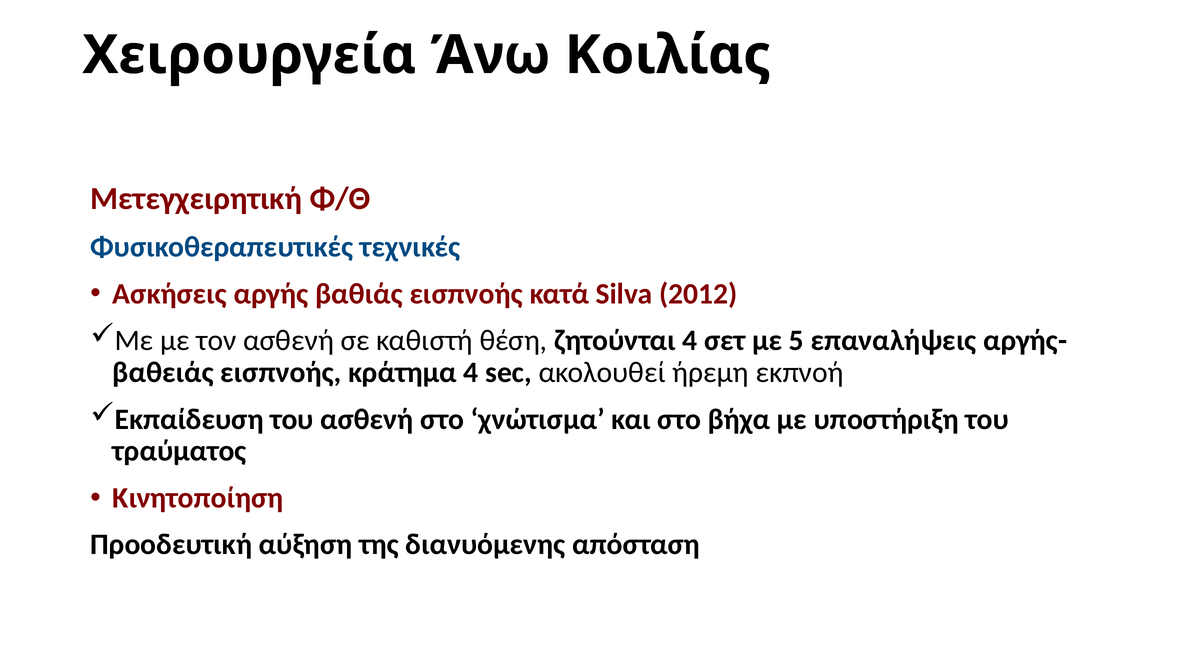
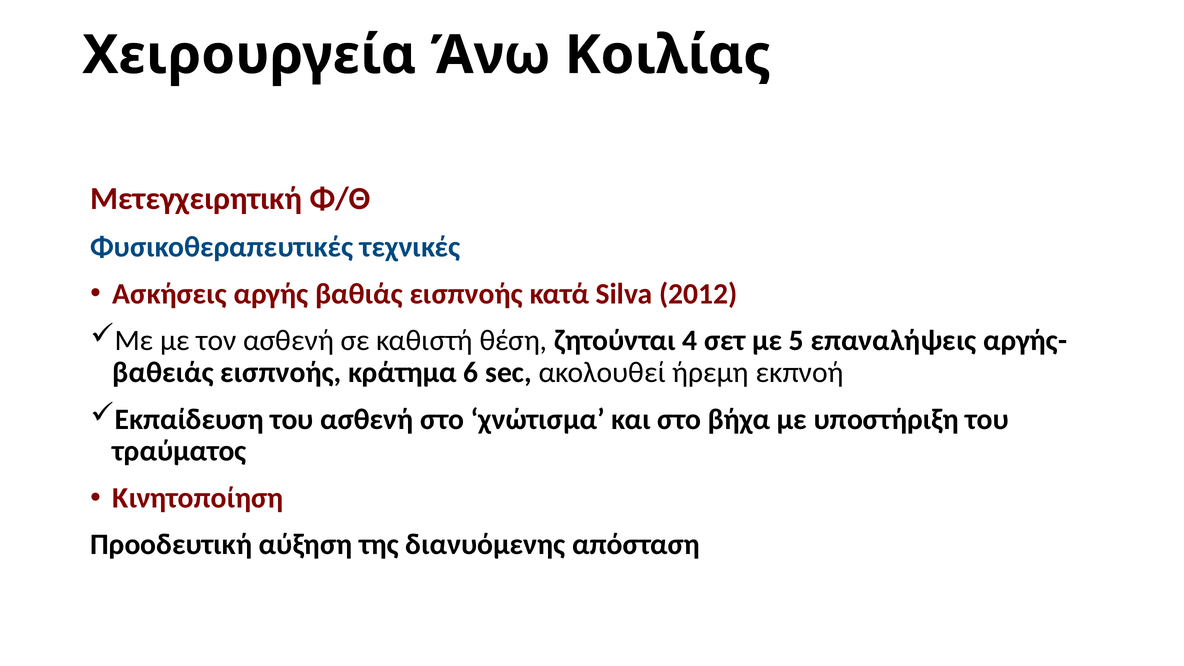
κράτημα 4: 4 -> 6
